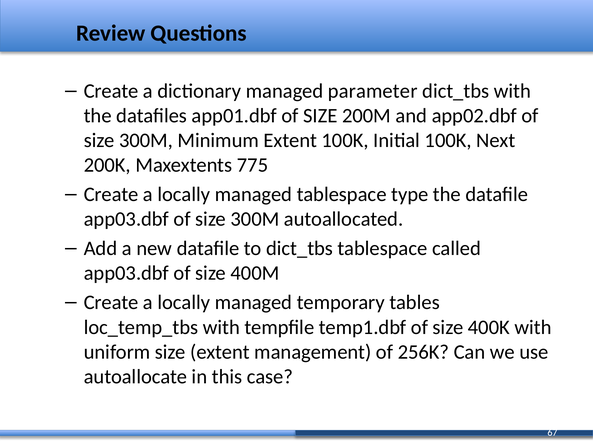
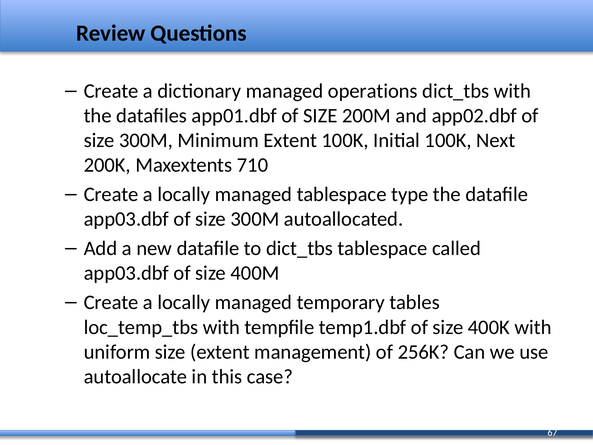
parameter: parameter -> operations
775: 775 -> 710
